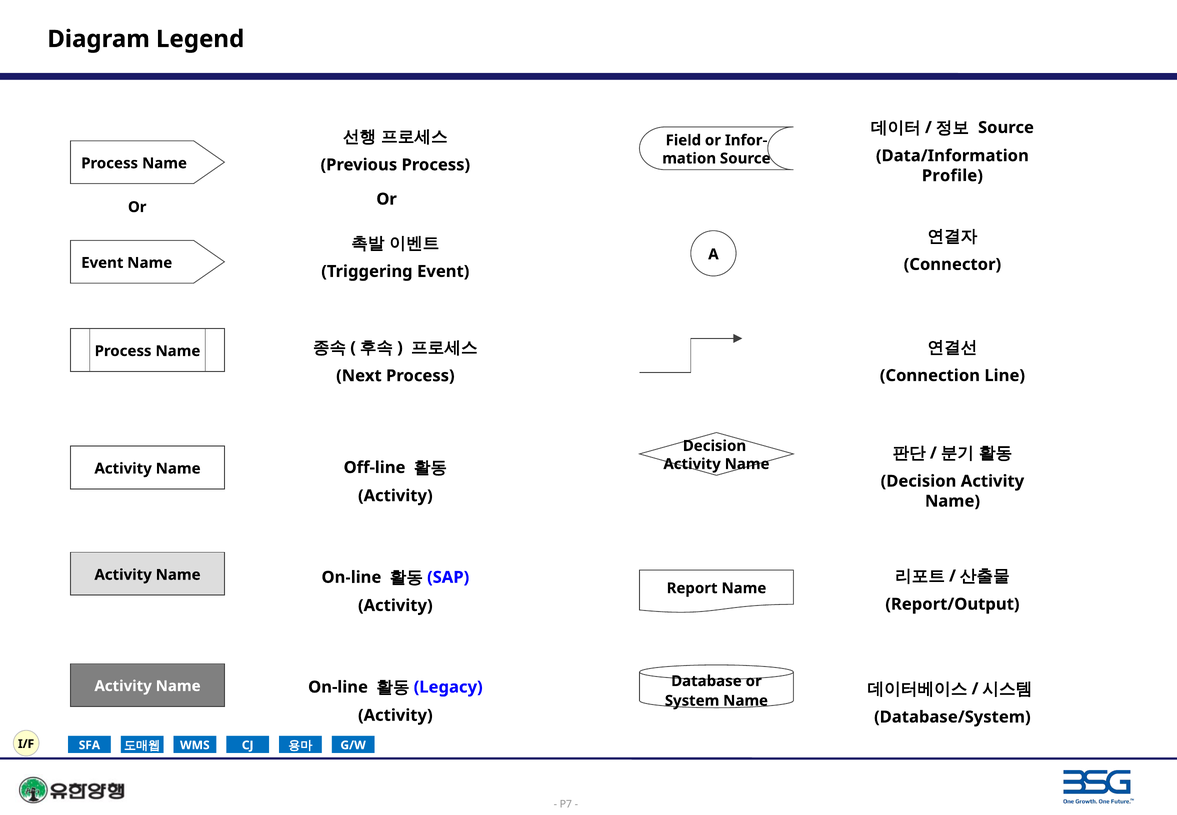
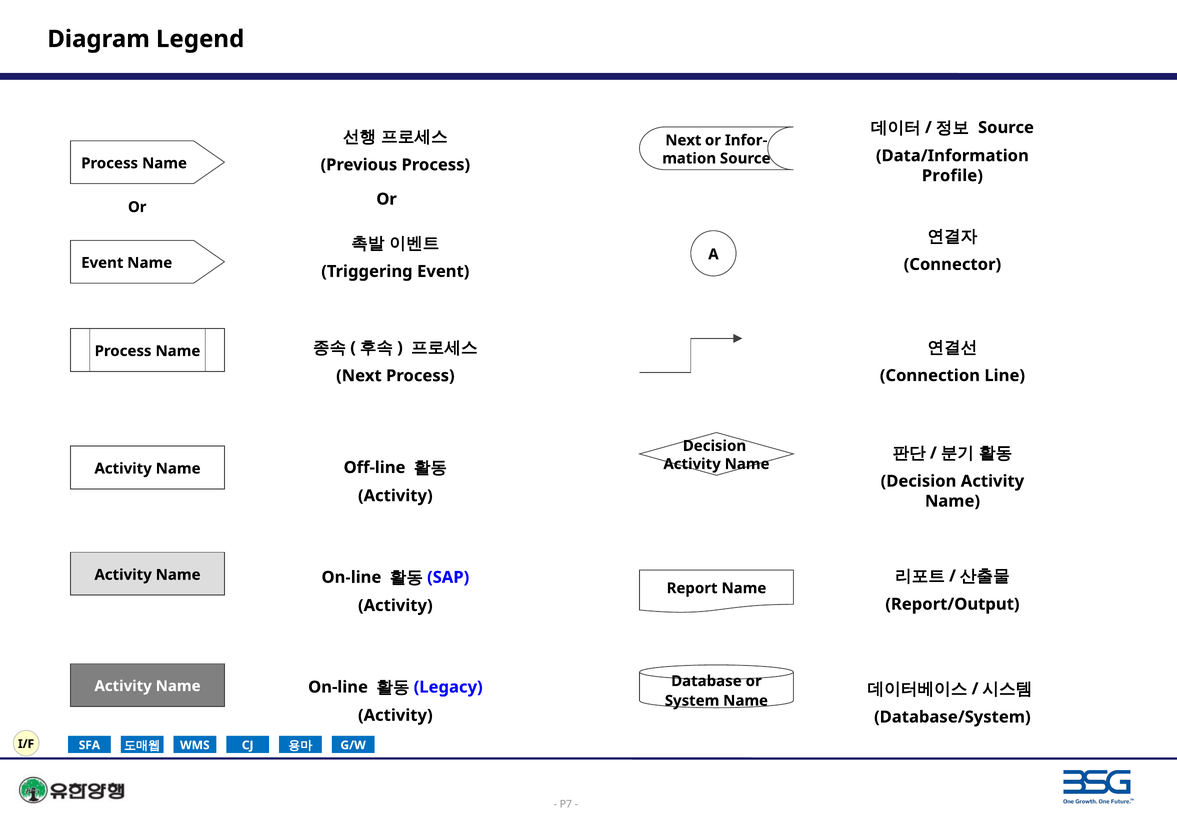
Field at (683, 140): Field -> Next
